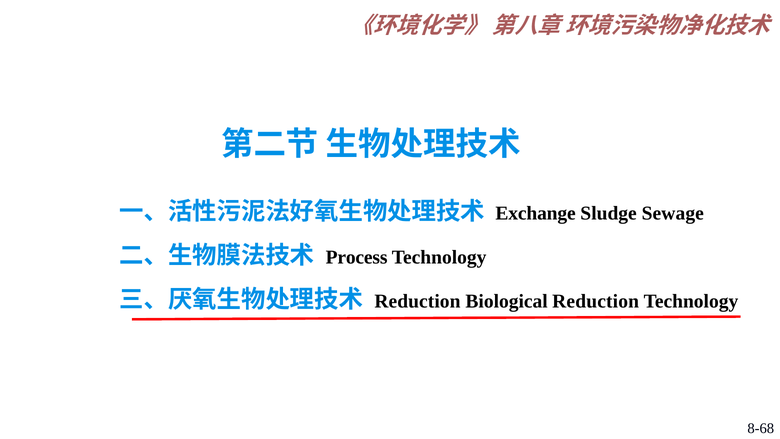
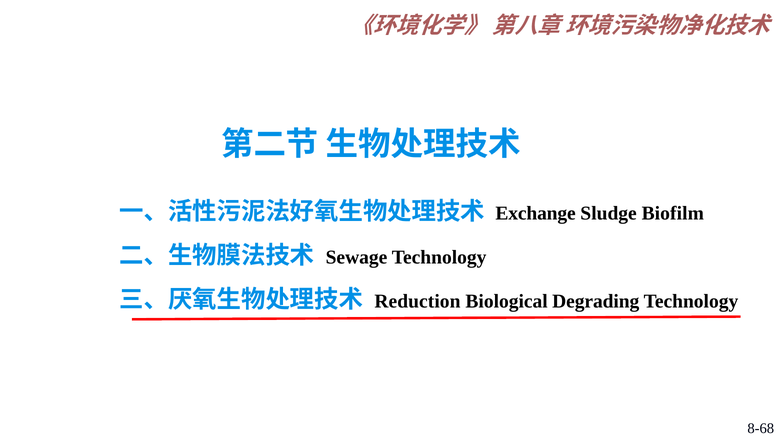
Sewage: Sewage -> Biofilm
Process: Process -> Sewage
Biological Reduction: Reduction -> Degrading
